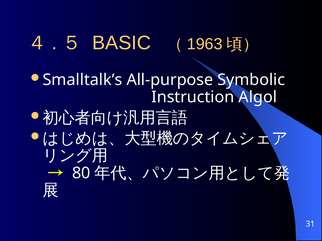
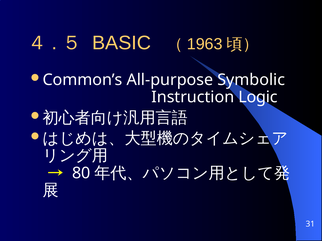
Smalltalk’s: Smalltalk’s -> Common’s
Algol: Algol -> Logic
